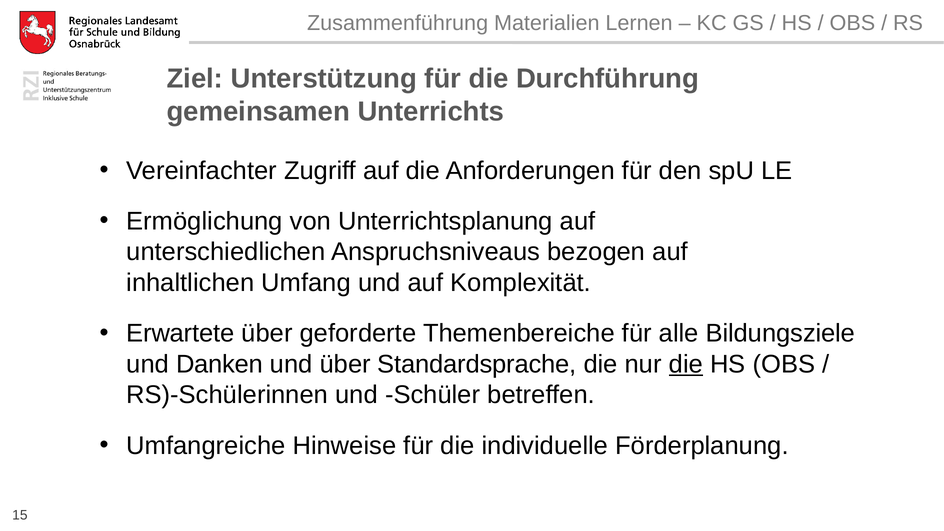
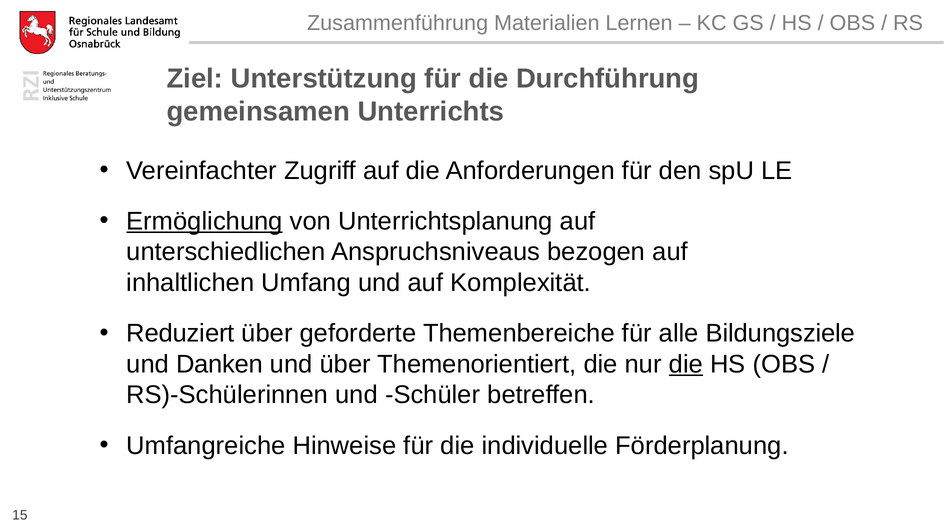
Ermöglichung underline: none -> present
Erwartete: Erwartete -> Reduziert
Standardsprache: Standardsprache -> Themenorientiert
